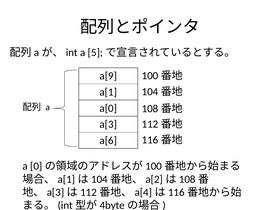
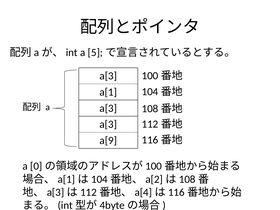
a[9 at (108, 76): a[9 -> a[3
a[0 at (108, 108): a[0 -> a[3
a[6: a[6 -> a[9
